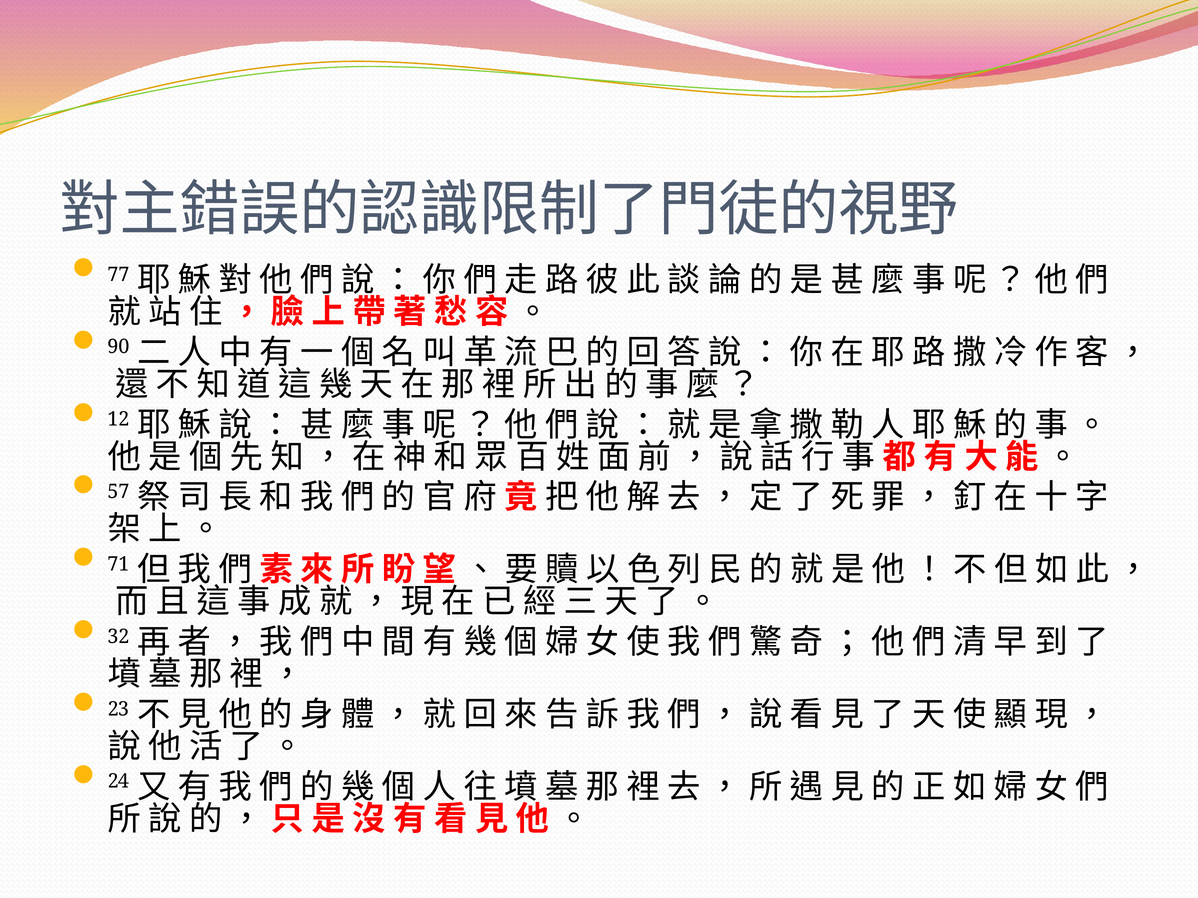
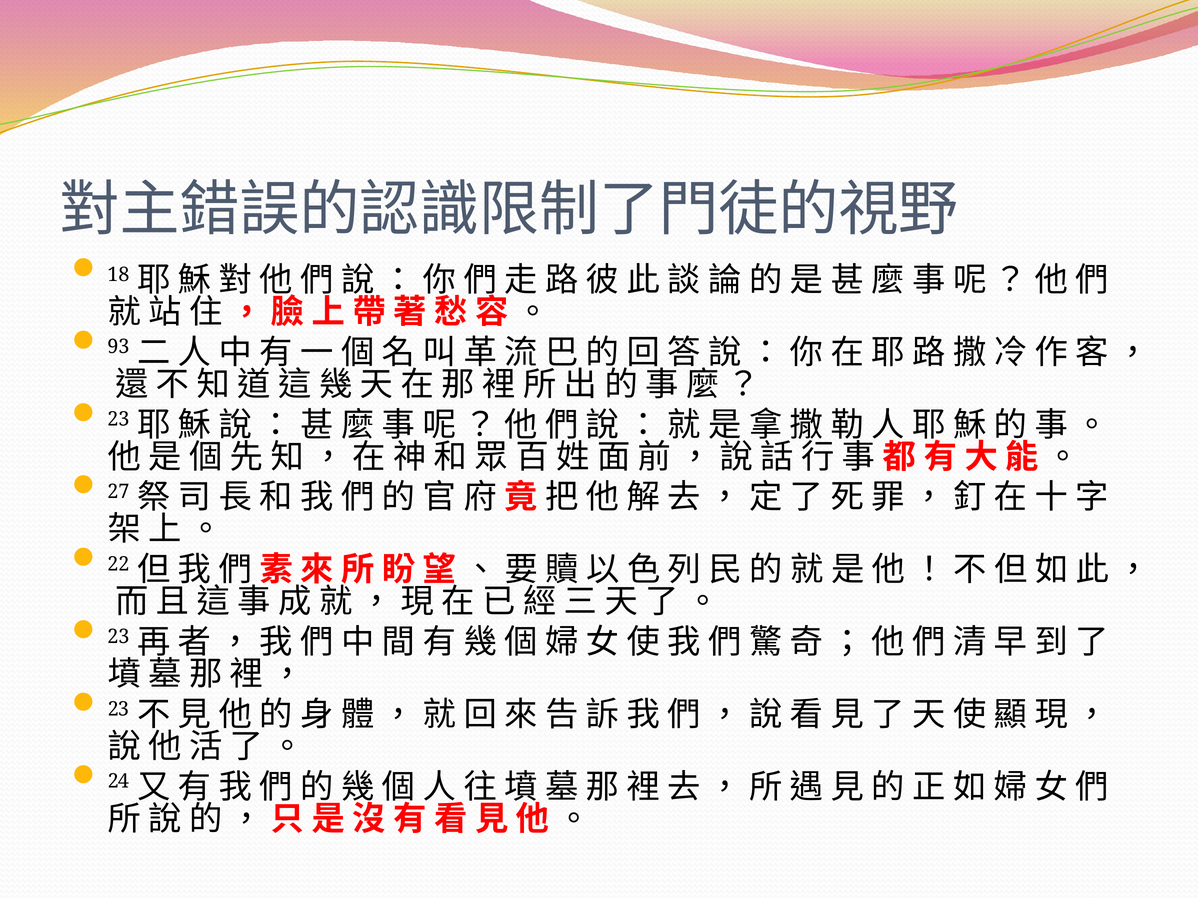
77: 77 -> 18
90: 90 -> 93
12 at (118, 420): 12 -> 23
57: 57 -> 27
71: 71 -> 22
32 at (118, 637): 32 -> 23
